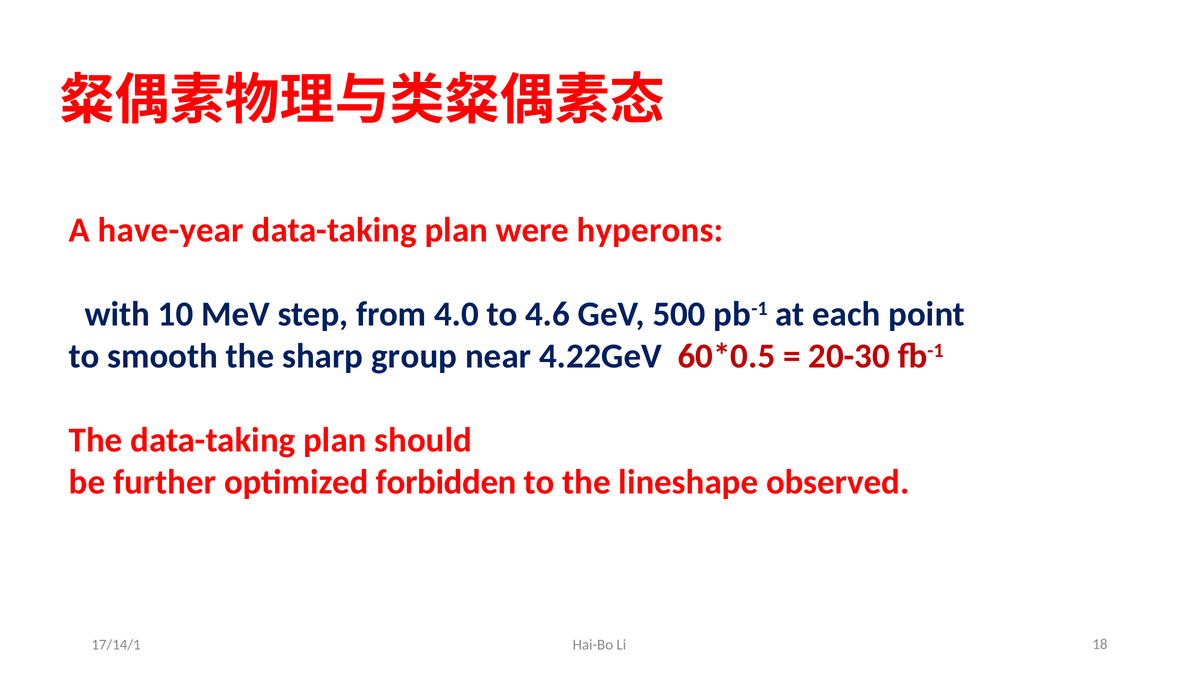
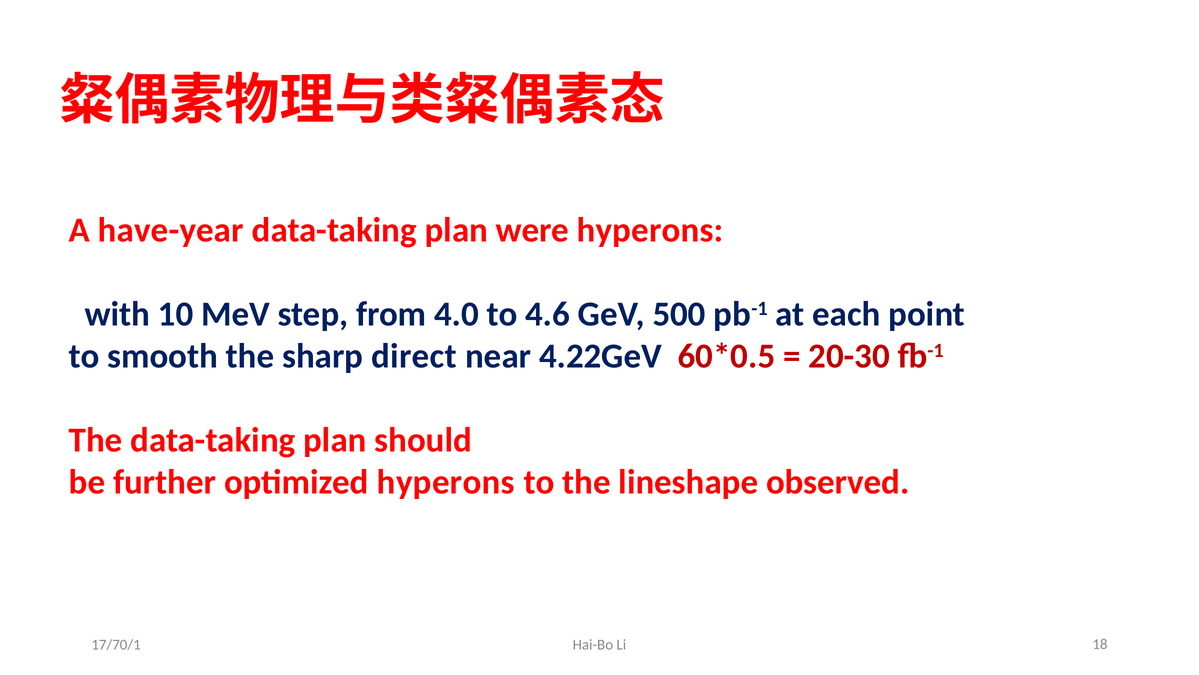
group: group -> direct
optimized forbidden: forbidden -> hyperons
17/14/1: 17/14/1 -> 17/70/1
